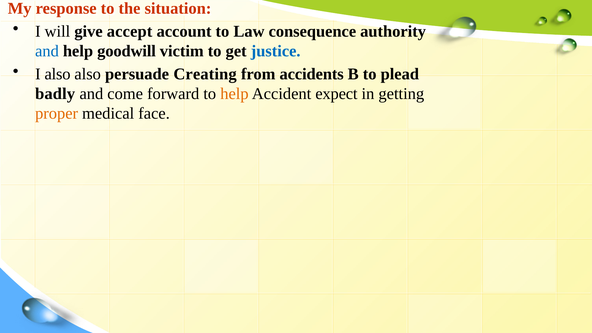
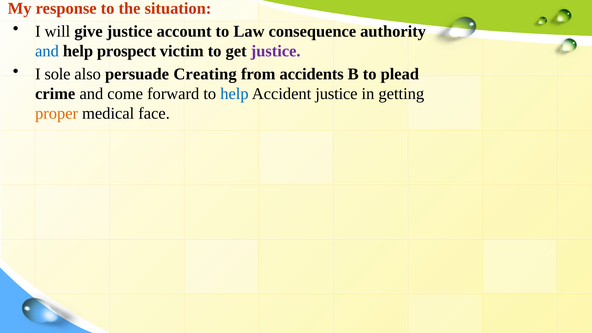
give accept: accept -> justice
goodwill: goodwill -> prospect
justice at (276, 51) colour: blue -> purple
I also: also -> sole
badly: badly -> crime
help at (234, 94) colour: orange -> blue
Accident expect: expect -> justice
